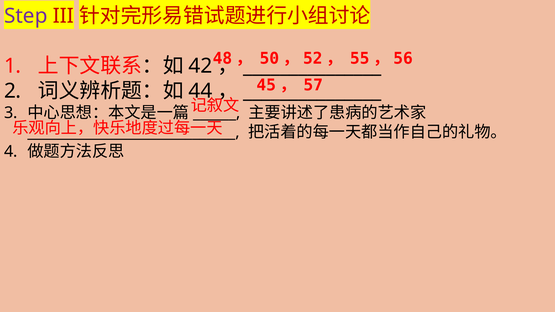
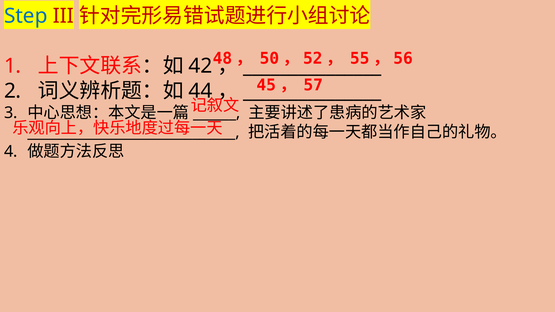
Step colour: purple -> blue
